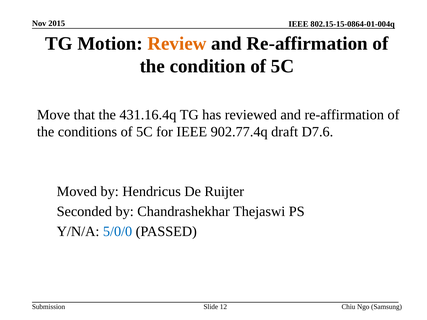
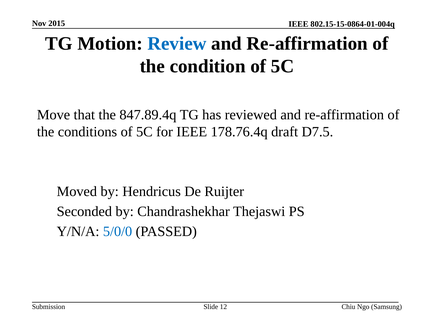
Review colour: orange -> blue
431.16.4q: 431.16.4q -> 847.89.4q
902.77.4q: 902.77.4q -> 178.76.4q
D7.6: D7.6 -> D7.5
